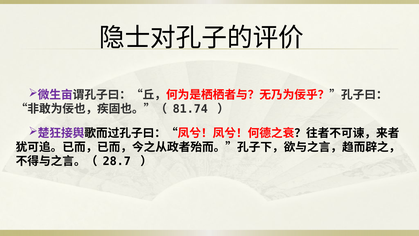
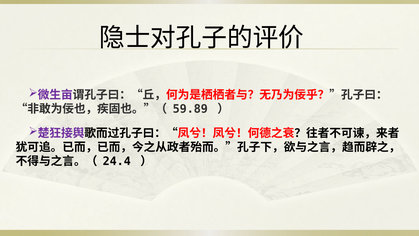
81.74: 81.74 -> 59.89
28.7: 28.7 -> 24.4
